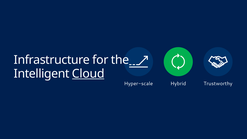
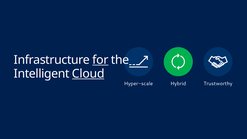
for underline: none -> present
